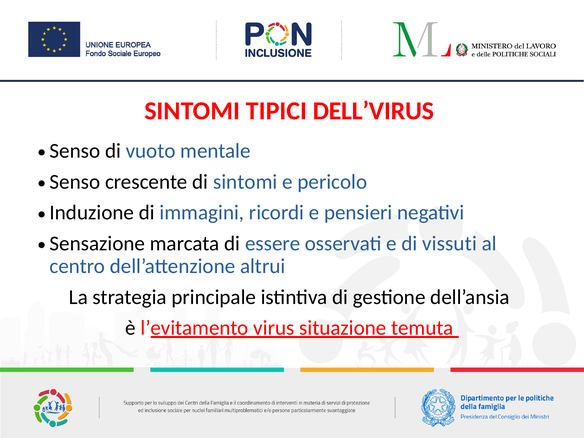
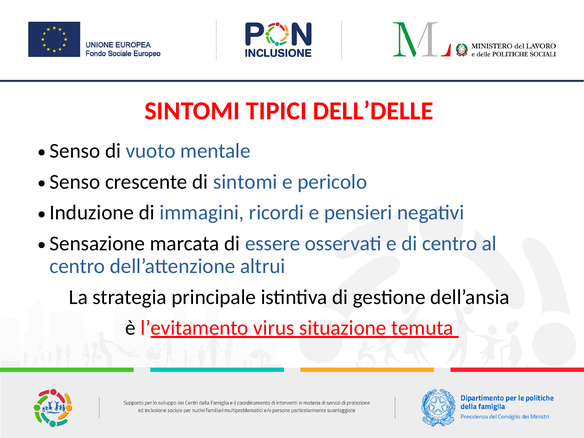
DELL’VIRUS: DELL’VIRUS -> DELL’DELLE
di vissuti: vissuti -> centro
